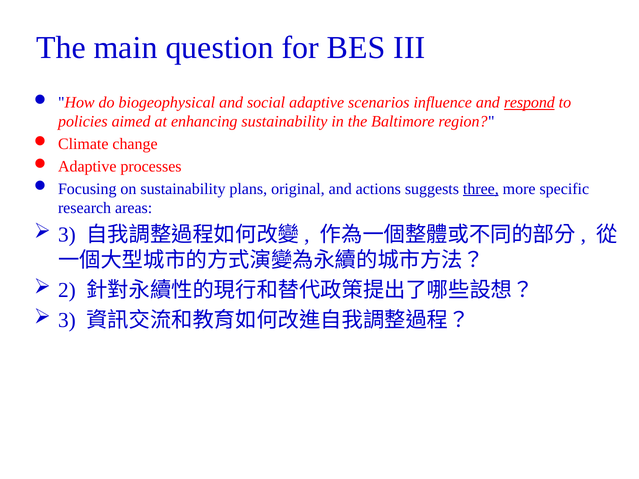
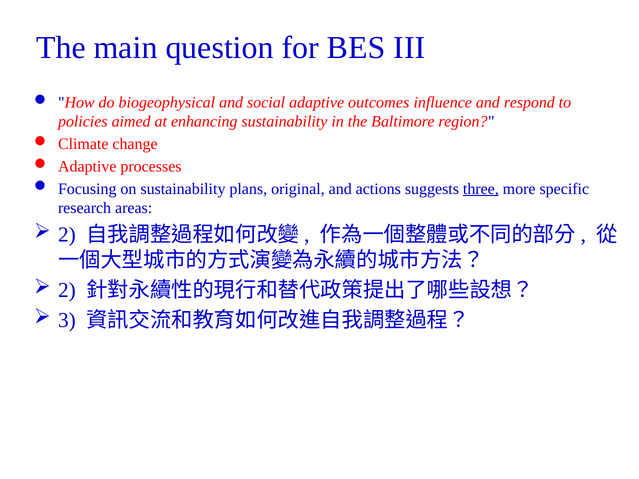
scenarios: scenarios -> outcomes
respond underline: present -> none
3 at (67, 235): 3 -> 2
